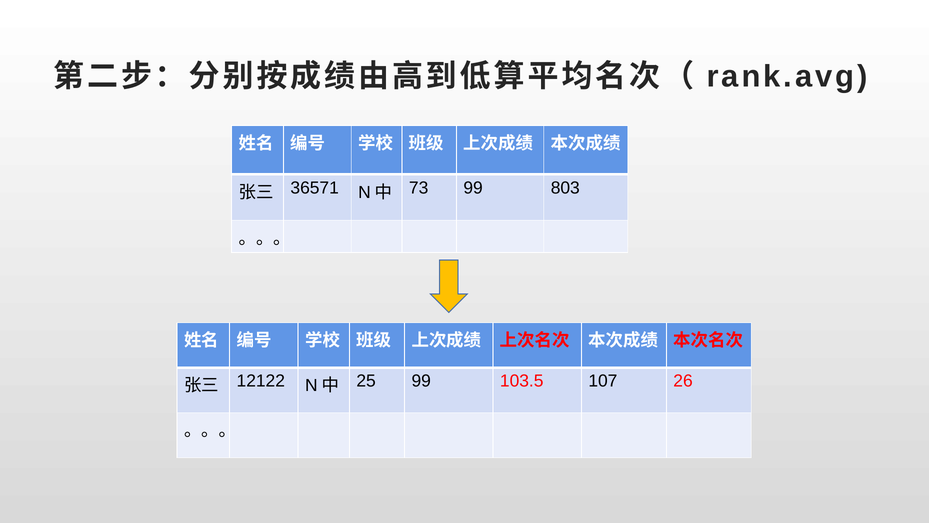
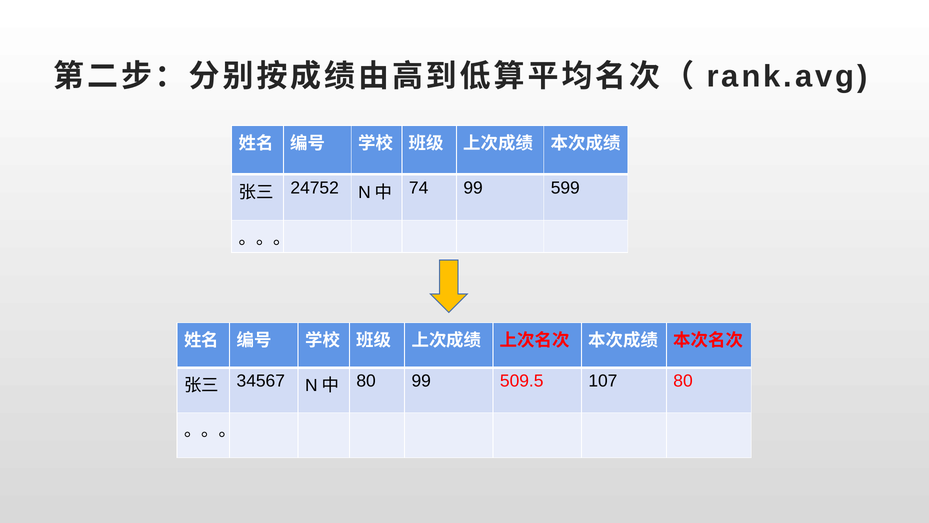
36571: 36571 -> 24752
73: 73 -> 74
803: 803 -> 599
12122: 12122 -> 34567
25 at (366, 381): 25 -> 80
103.5: 103.5 -> 509.5
107 26: 26 -> 80
